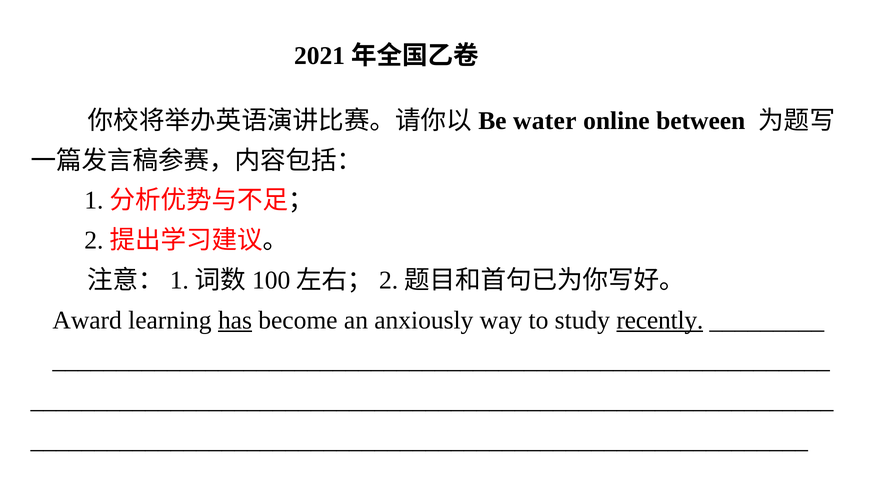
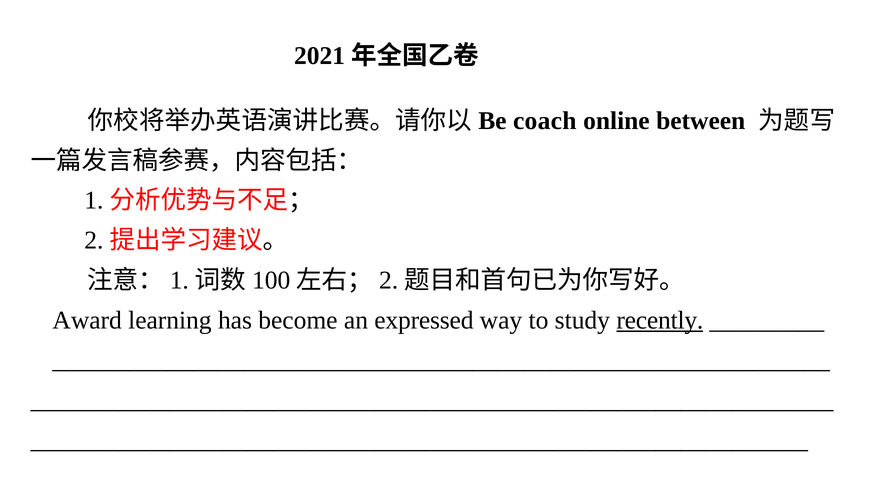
water: water -> coach
has underline: present -> none
anxiously: anxiously -> expressed
